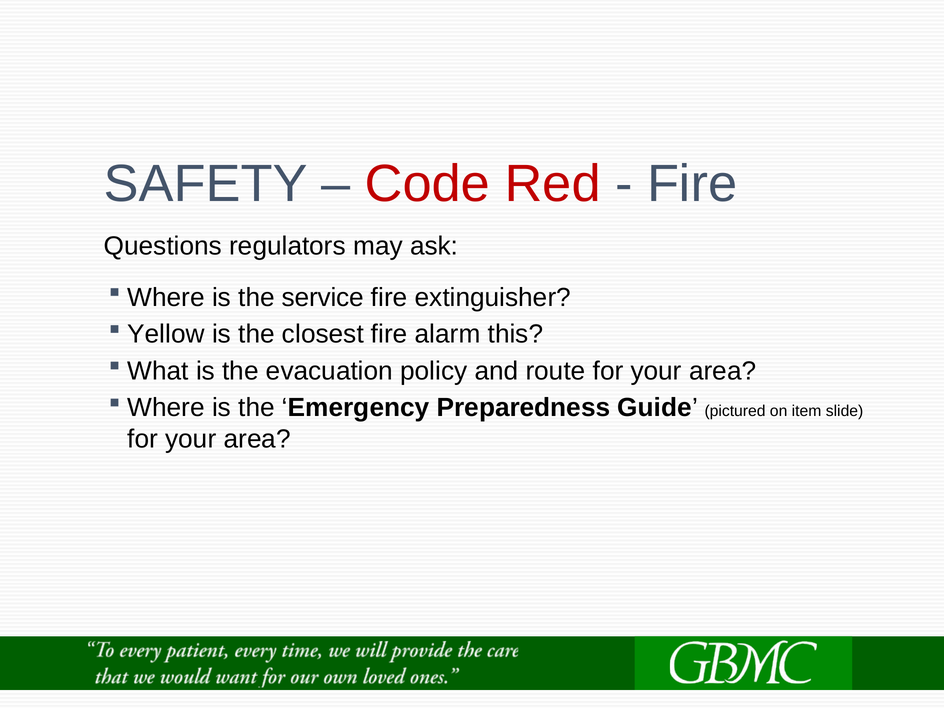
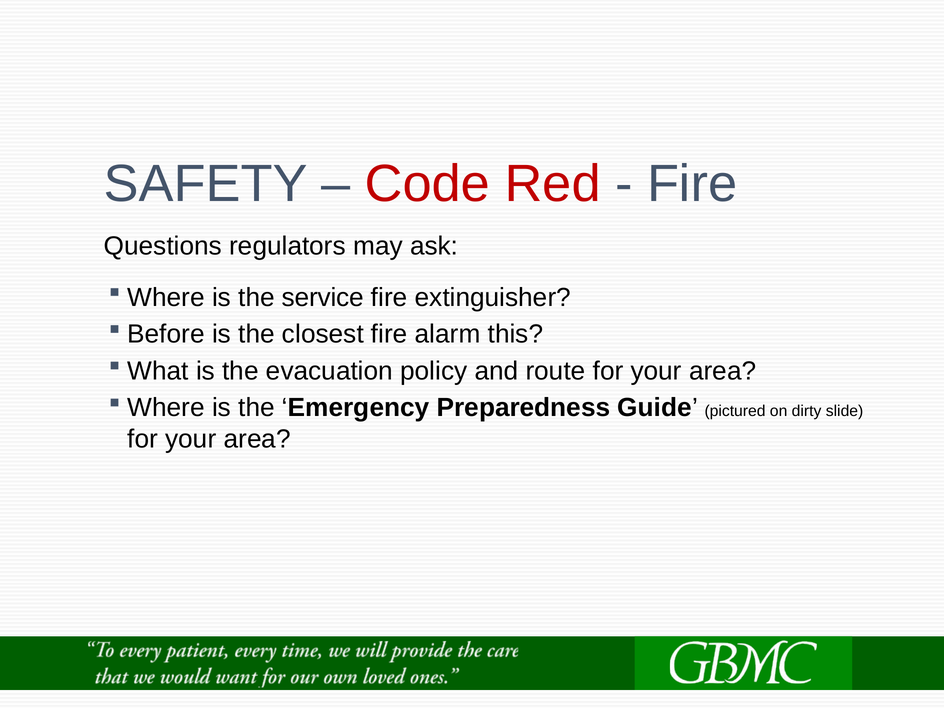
Yellow: Yellow -> Before
item: item -> dirty
